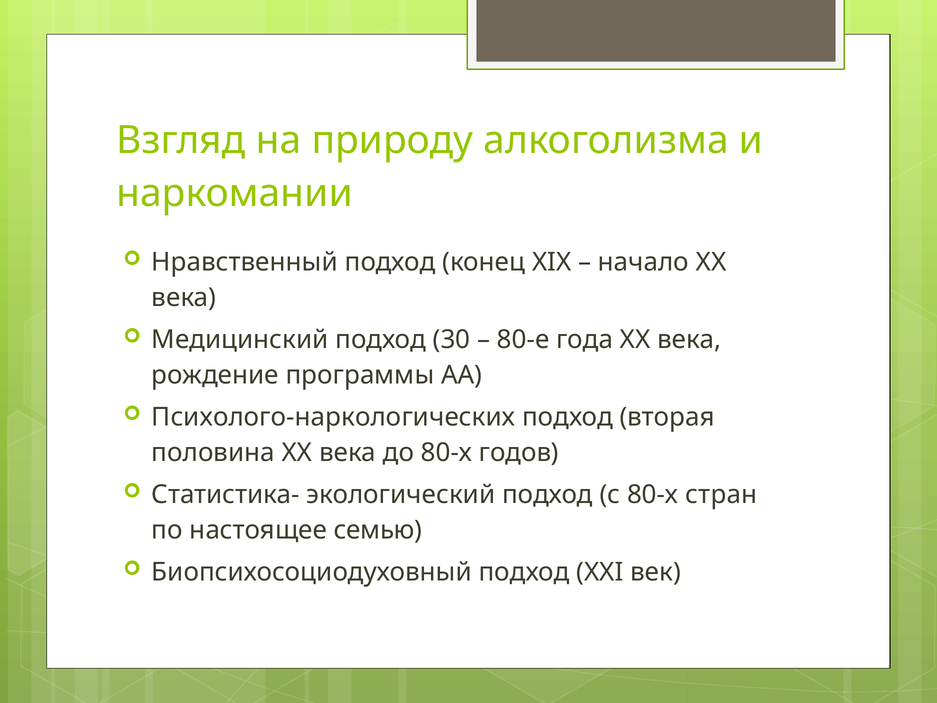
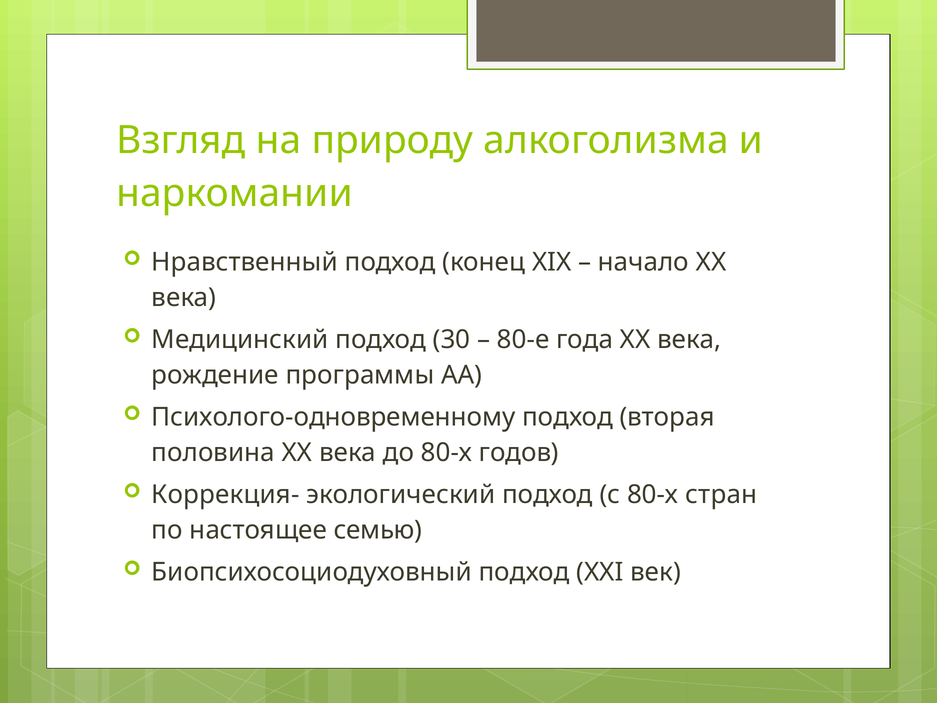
Психолого-наркологических: Психолого-наркологических -> Психолого-одновременному
Статистика-: Статистика- -> Коррекция-
